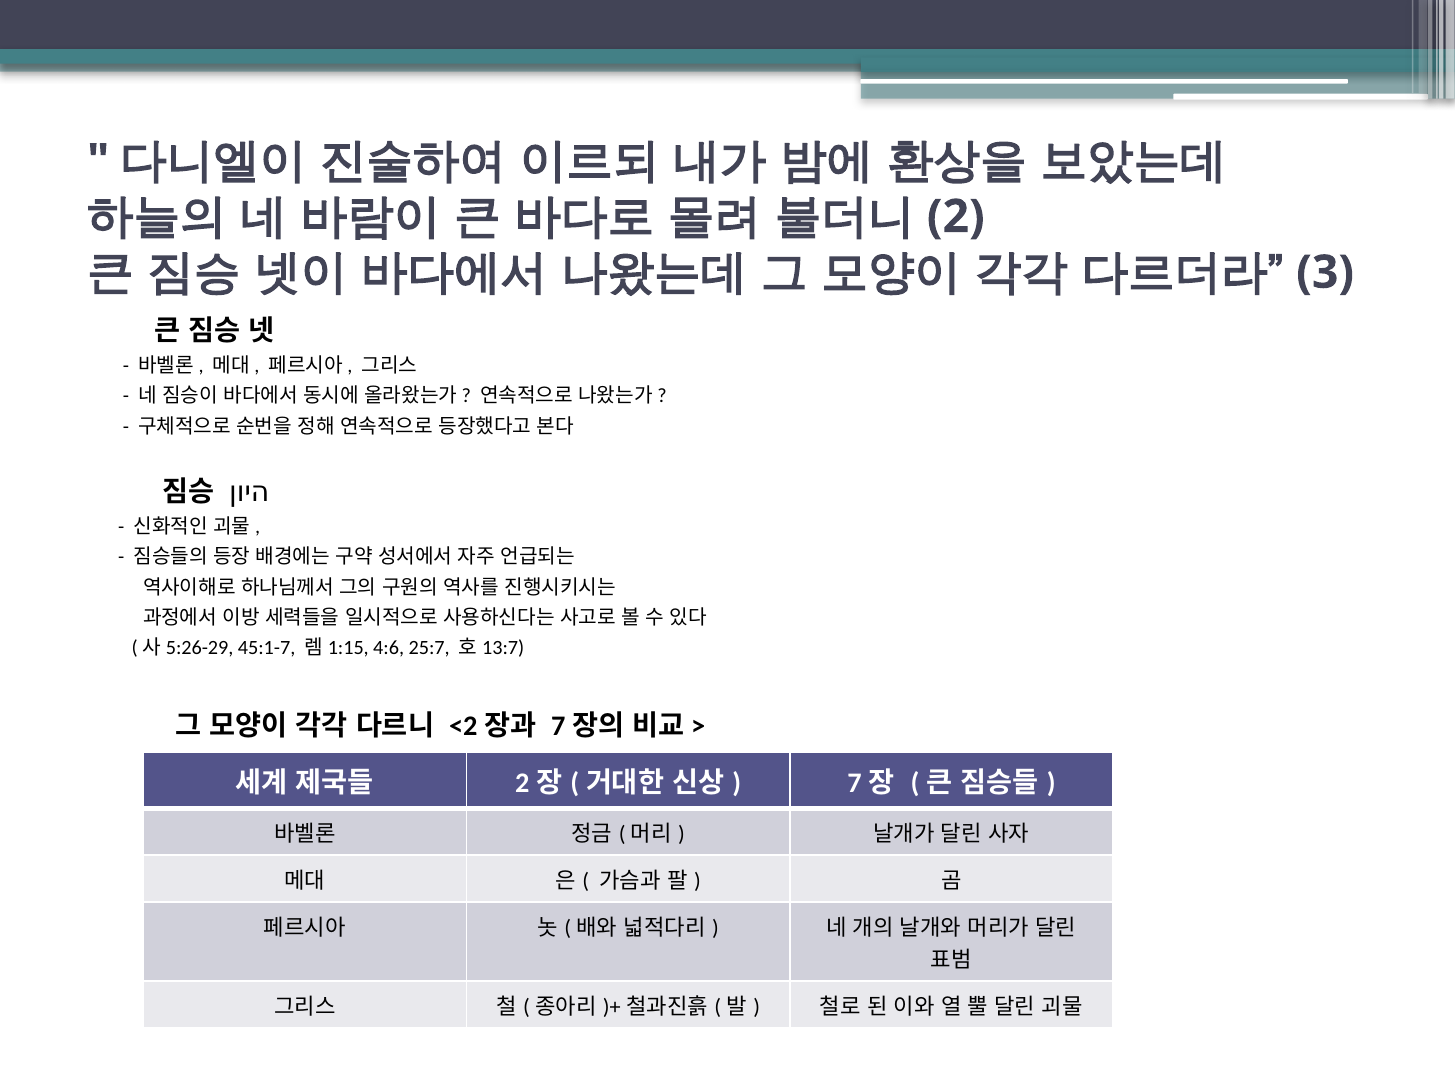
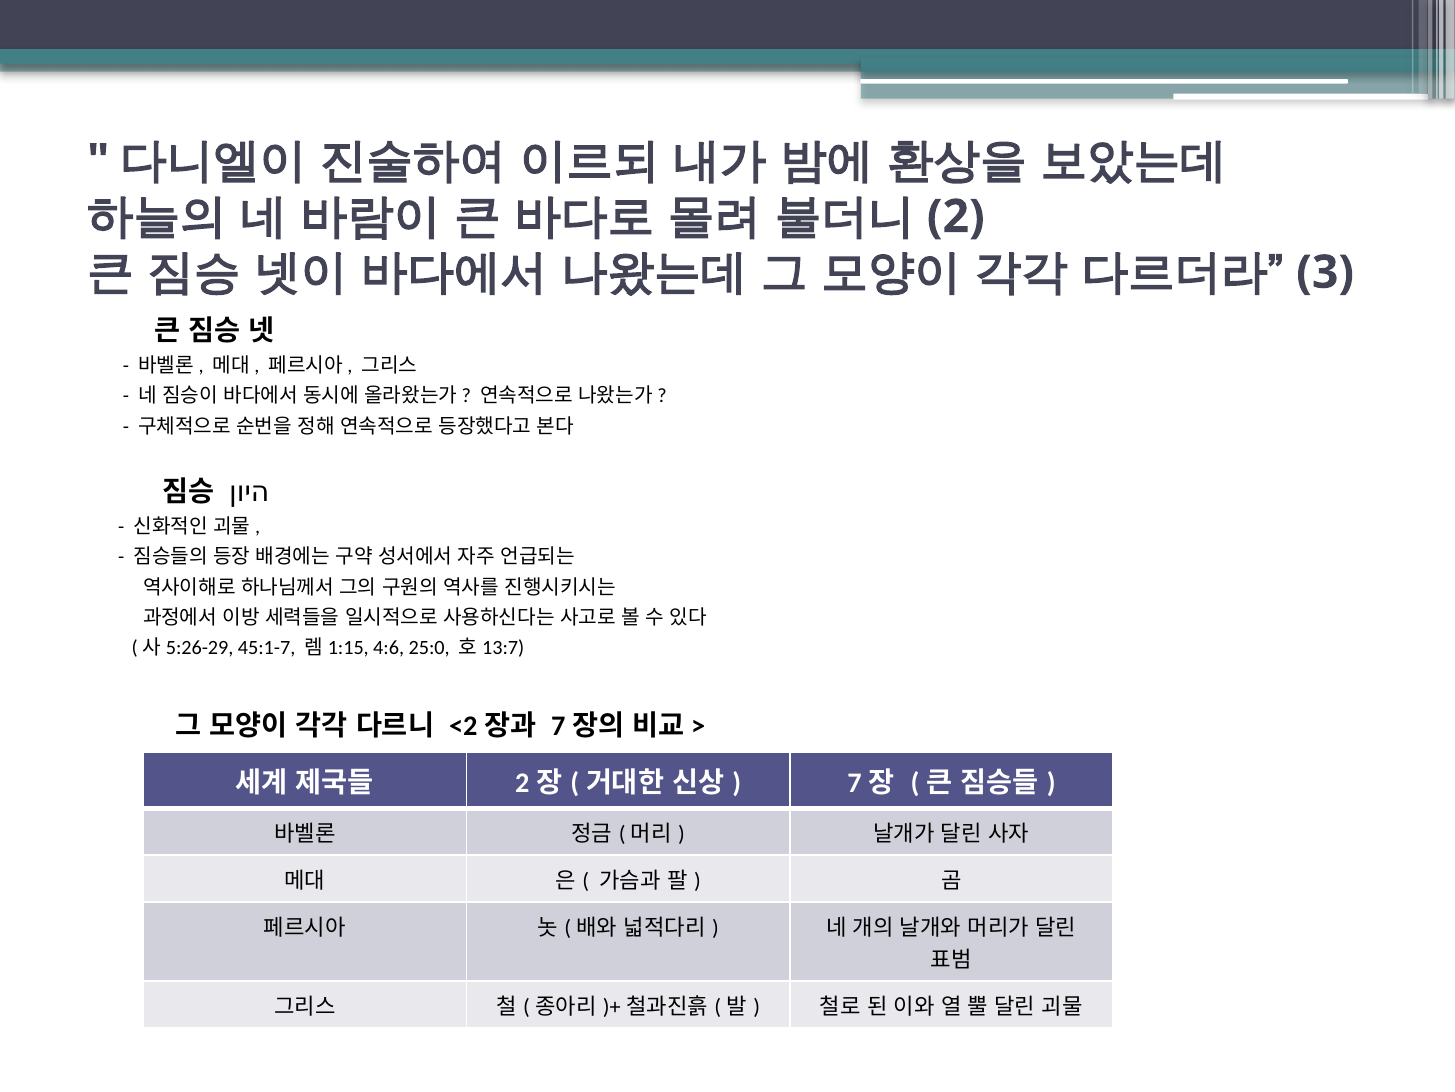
25:7: 25:7 -> 25:0
